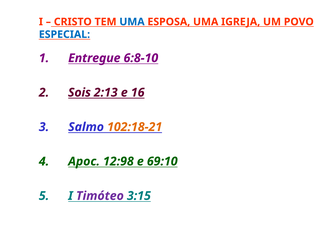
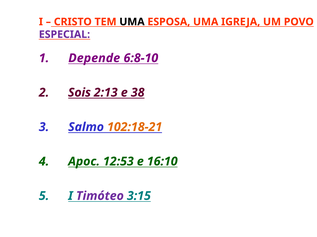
UMA at (132, 22) colour: blue -> black
ESPECIAL colour: blue -> purple
Entregue: Entregue -> Depende
16: 16 -> 38
12:98: 12:98 -> 12:53
69:10: 69:10 -> 16:10
